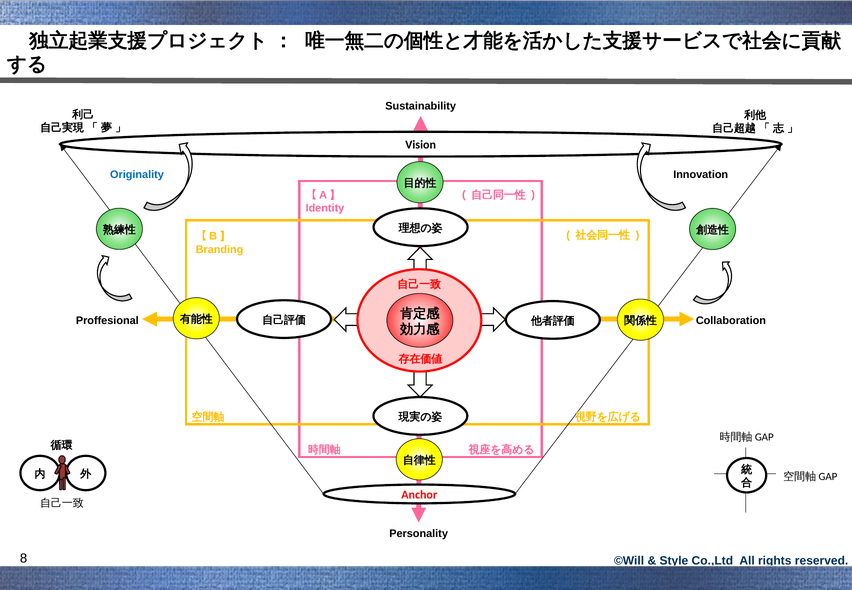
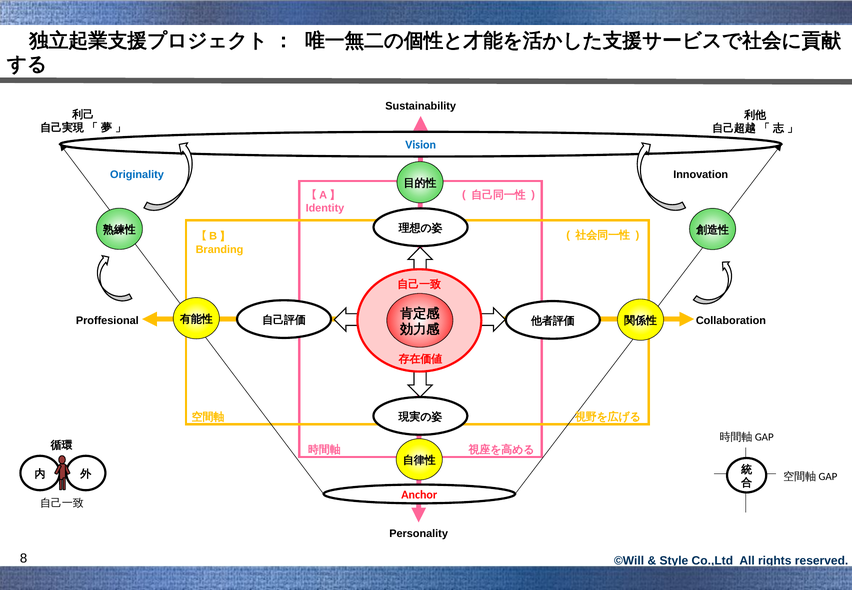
Vision colour: black -> blue
